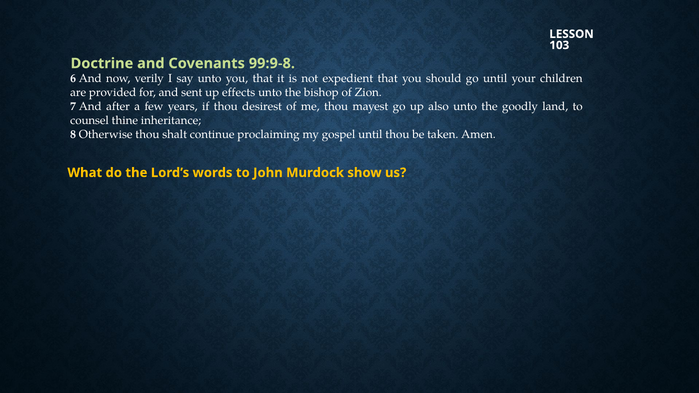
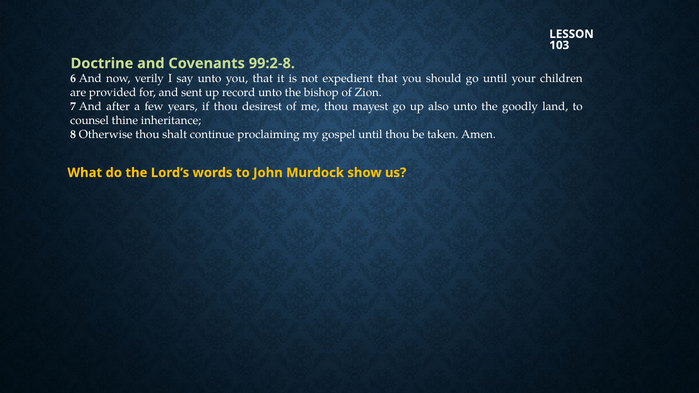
99:9-8: 99:9-8 -> 99:2-8
effects: effects -> record
